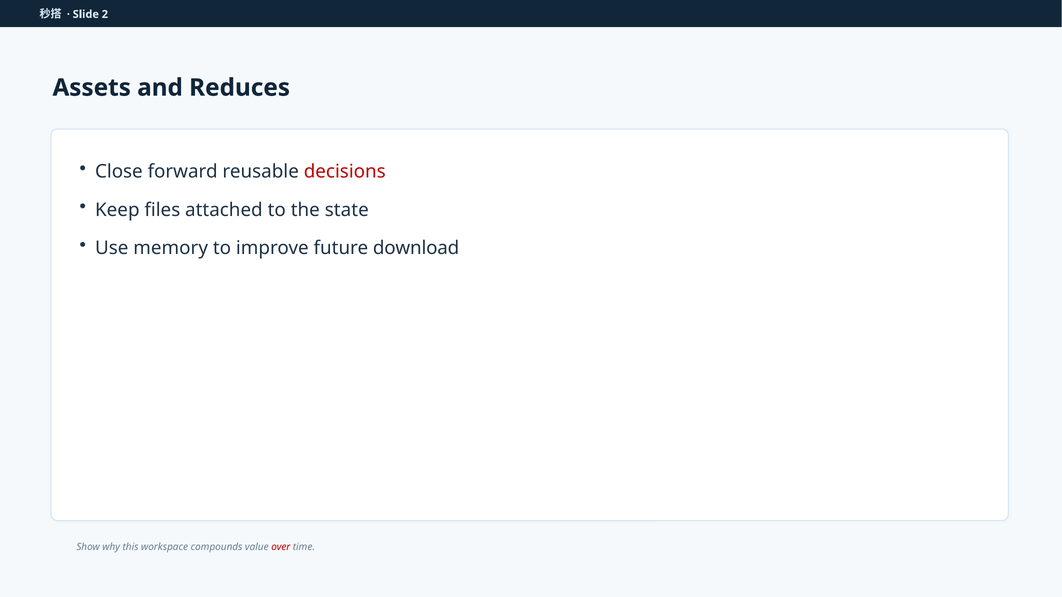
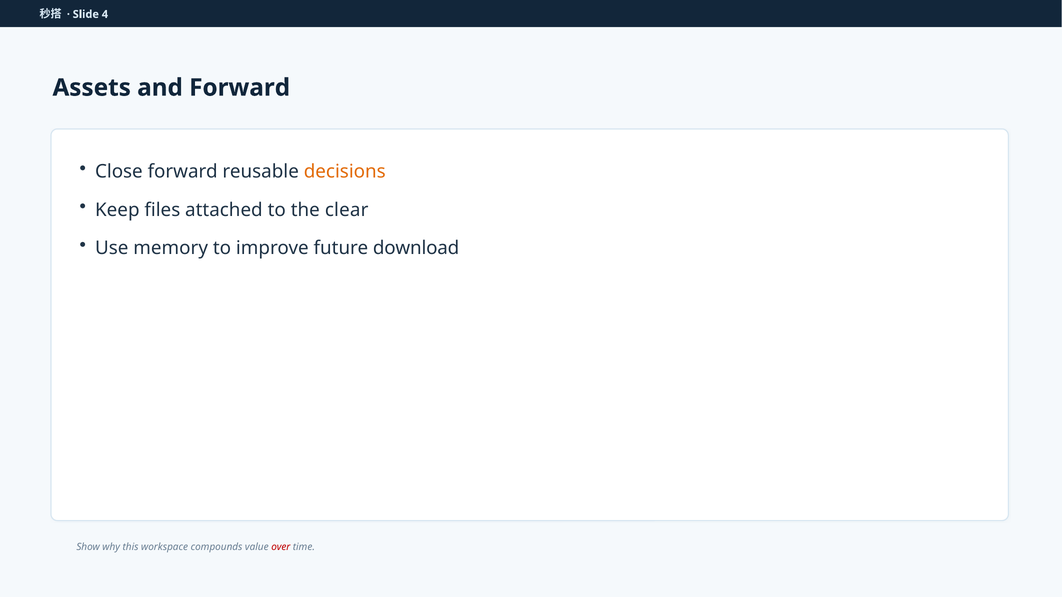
2: 2 -> 4
and Reduces: Reduces -> Forward
decisions colour: red -> orange
state: state -> clear
